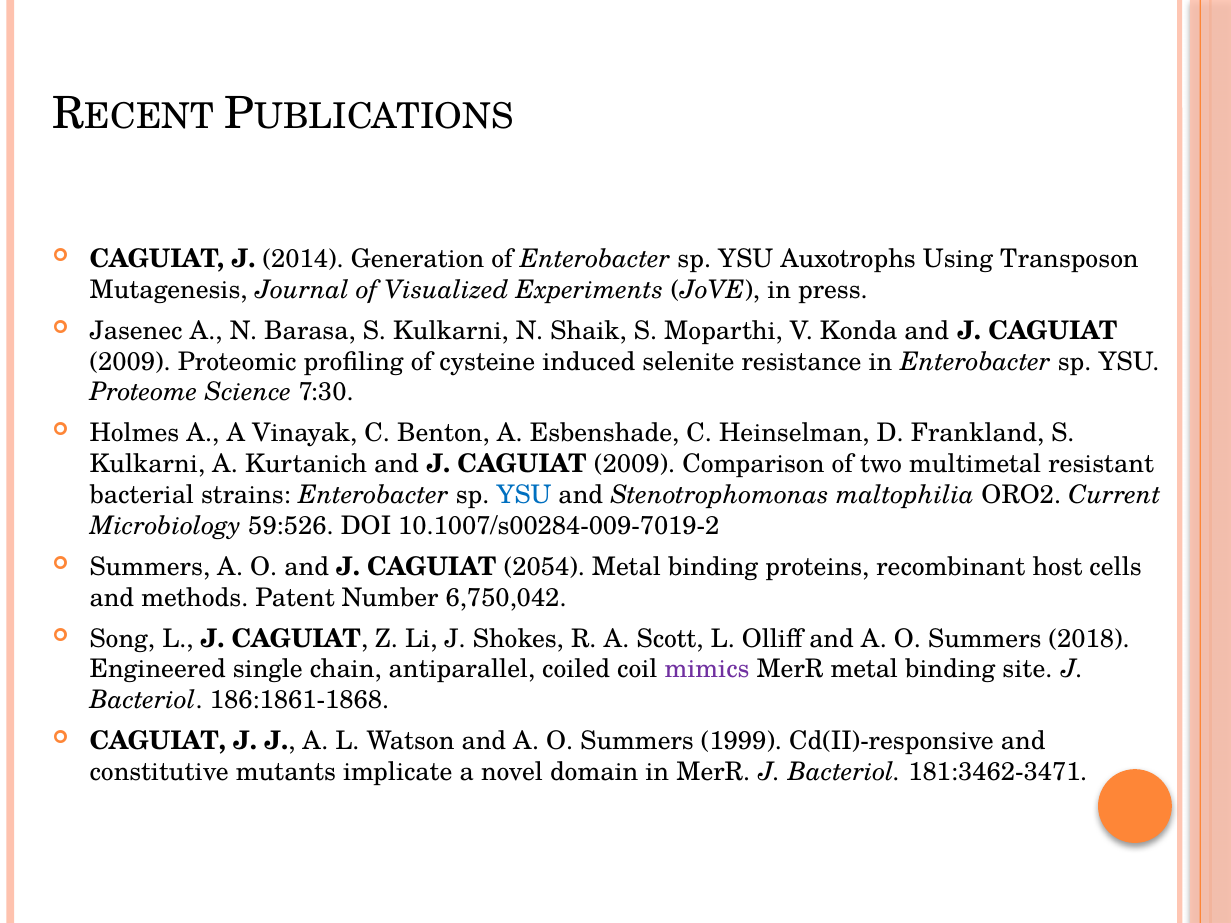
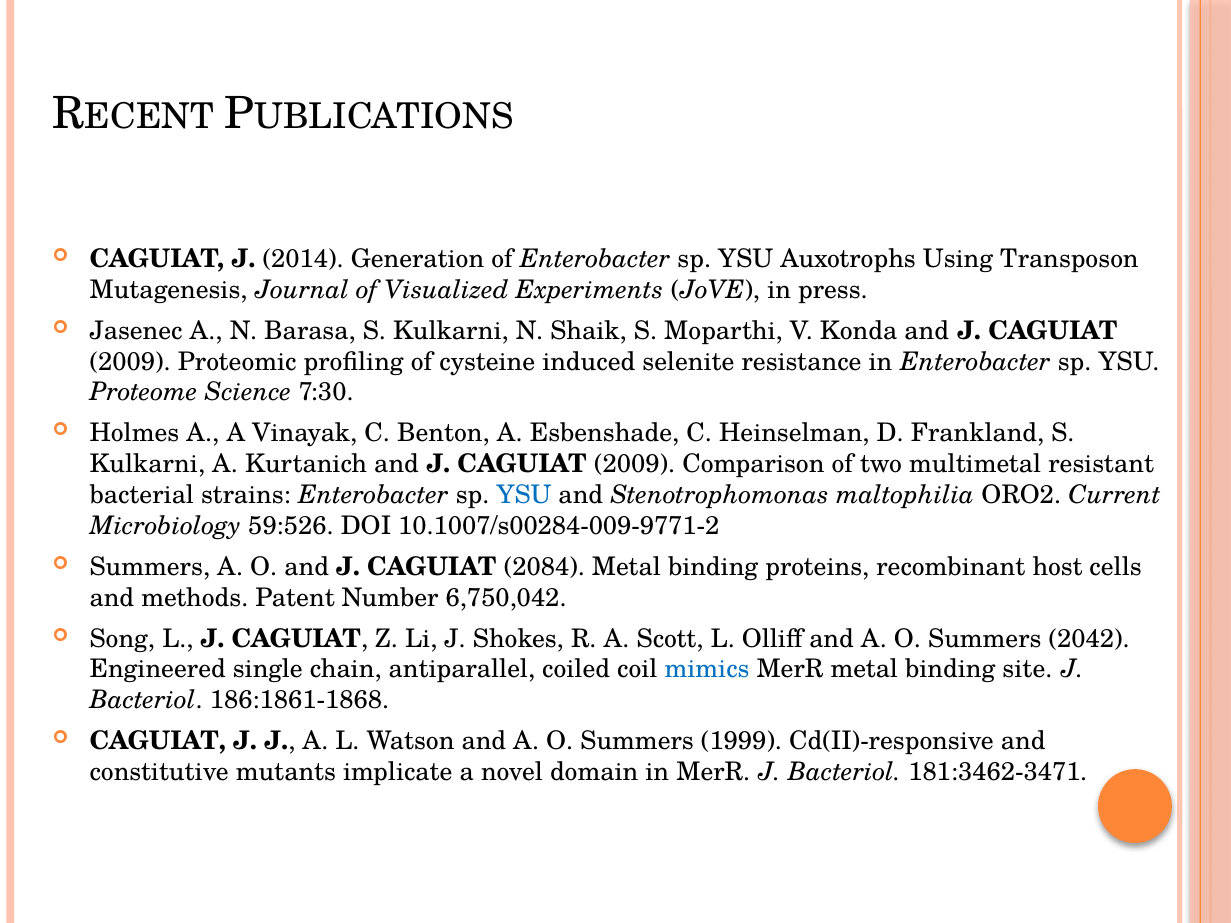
10.1007/s00284-009-7019-2: 10.1007/s00284-009-7019-2 -> 10.1007/s00284-009-9771-2
2054: 2054 -> 2084
2018: 2018 -> 2042
mimics colour: purple -> blue
